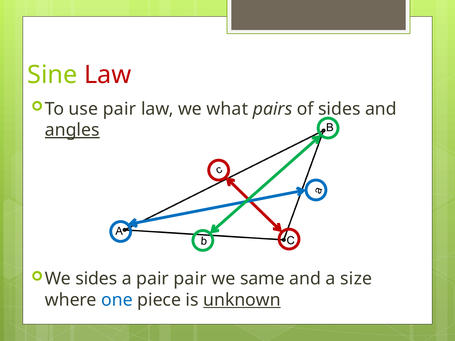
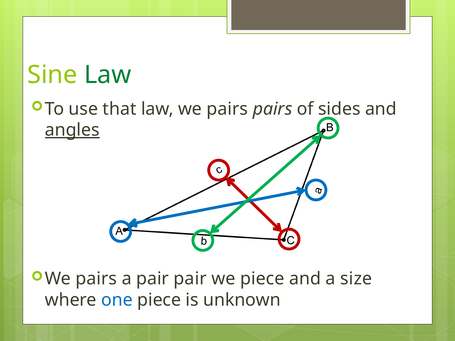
Law at (108, 75) colour: red -> green
use pair: pair -> that
law we what: what -> pairs
sides at (96, 279): sides -> pairs
we same: same -> piece
unknown underline: present -> none
